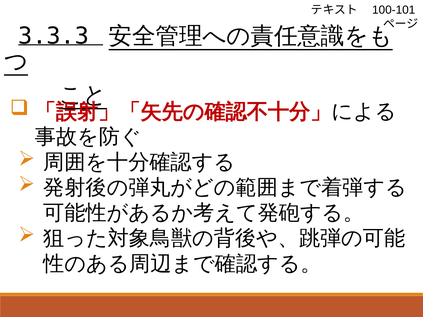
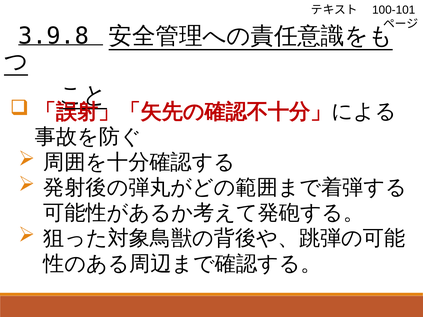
3.3.3: 3.3.3 -> 3.9.8
